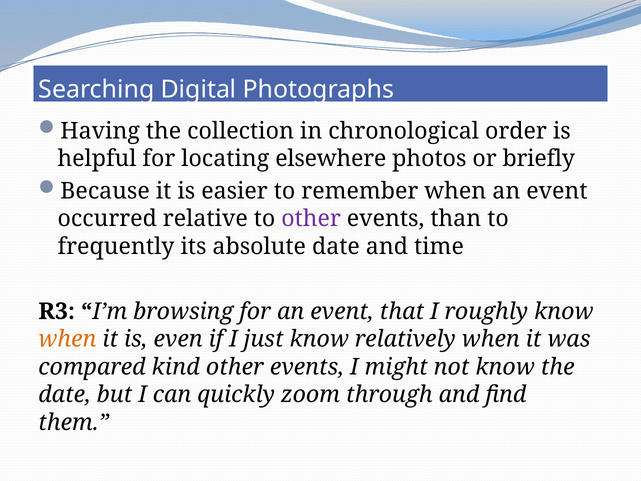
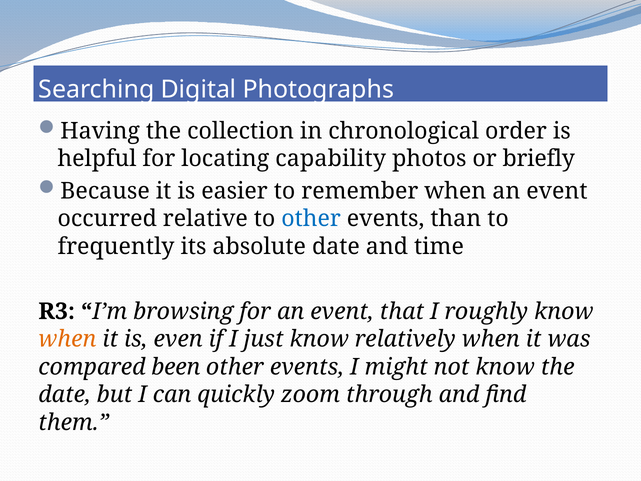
elsewhere: elsewhere -> capability
other at (311, 219) colour: purple -> blue
kind: kind -> been
